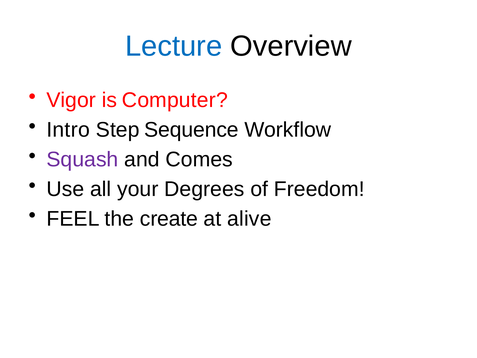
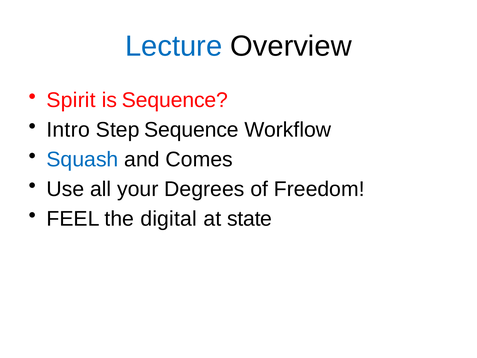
Vigor: Vigor -> Spirit
is Computer: Computer -> Sequence
Squash colour: purple -> blue
create: create -> digital
alive: alive -> state
